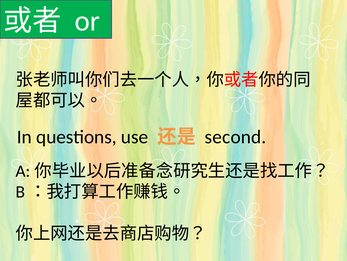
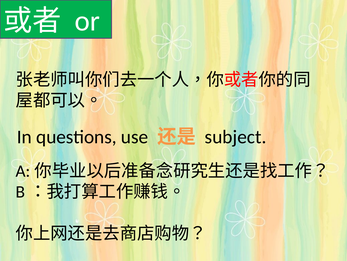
second: second -> subject
